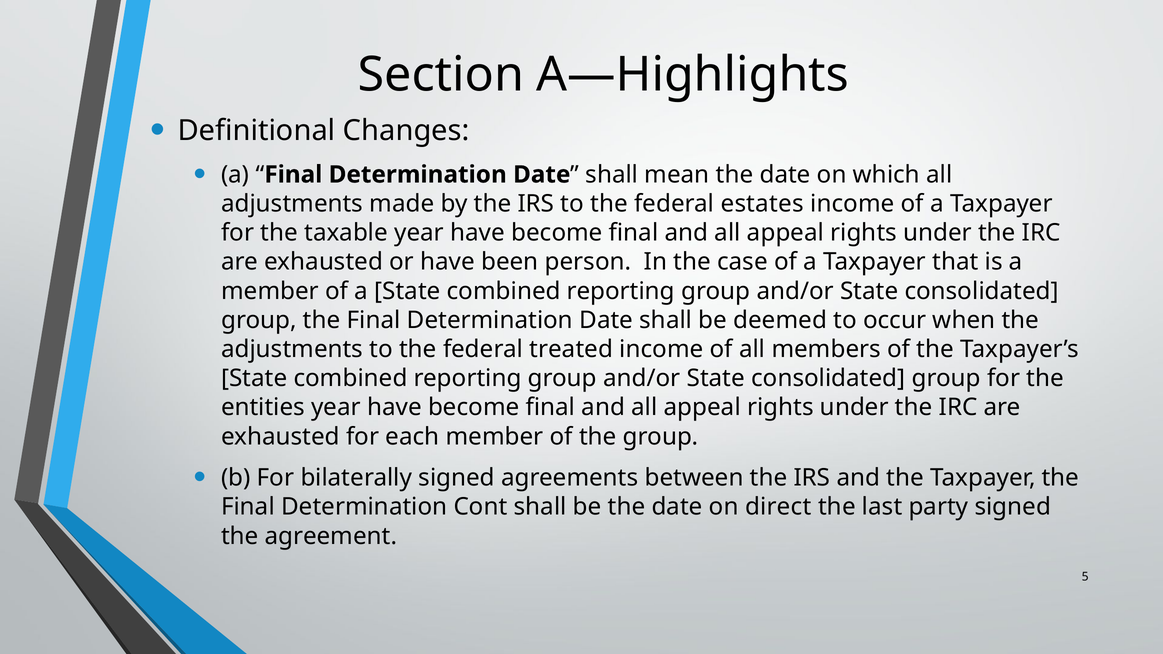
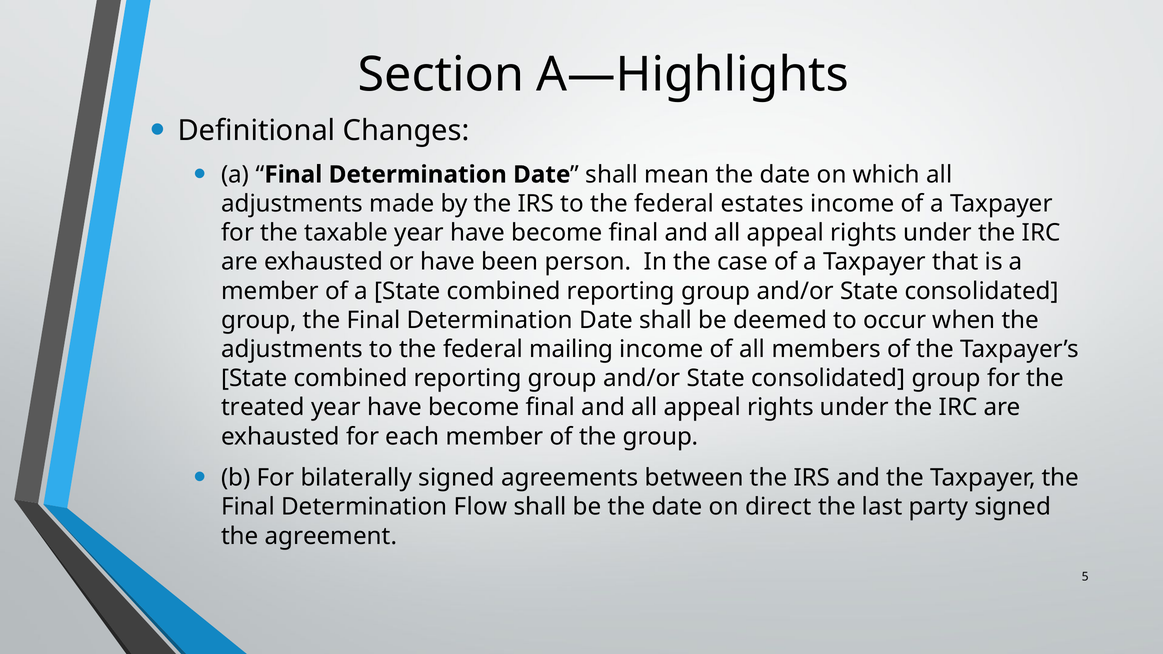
treated: treated -> mailing
entities: entities -> treated
Cont: Cont -> Flow
